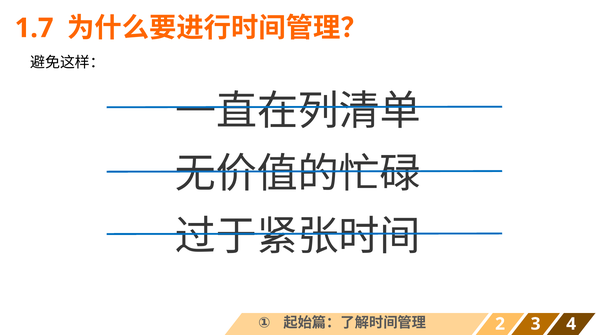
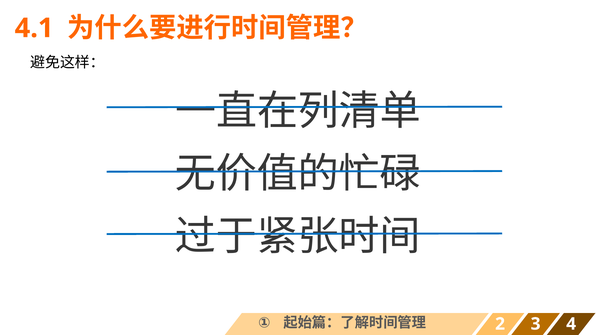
1.7: 1.7 -> 4.1
